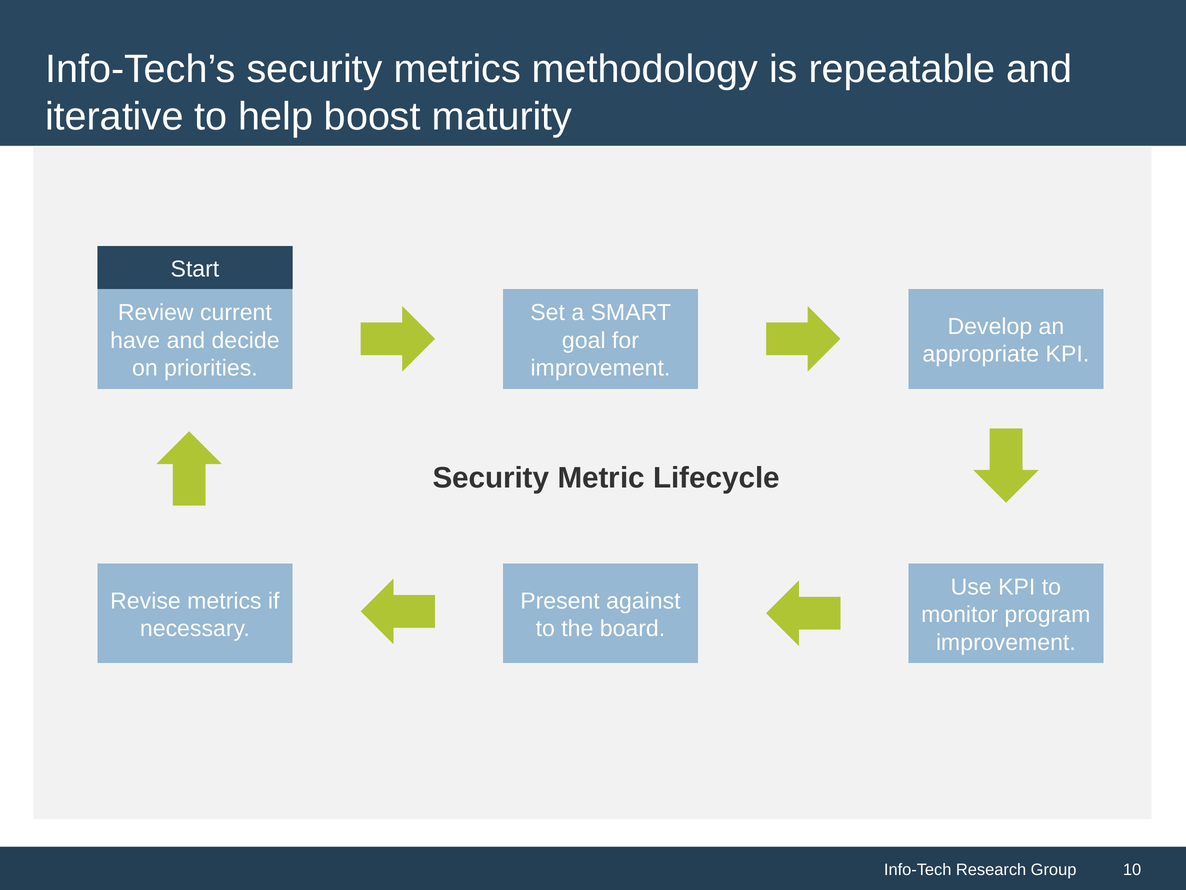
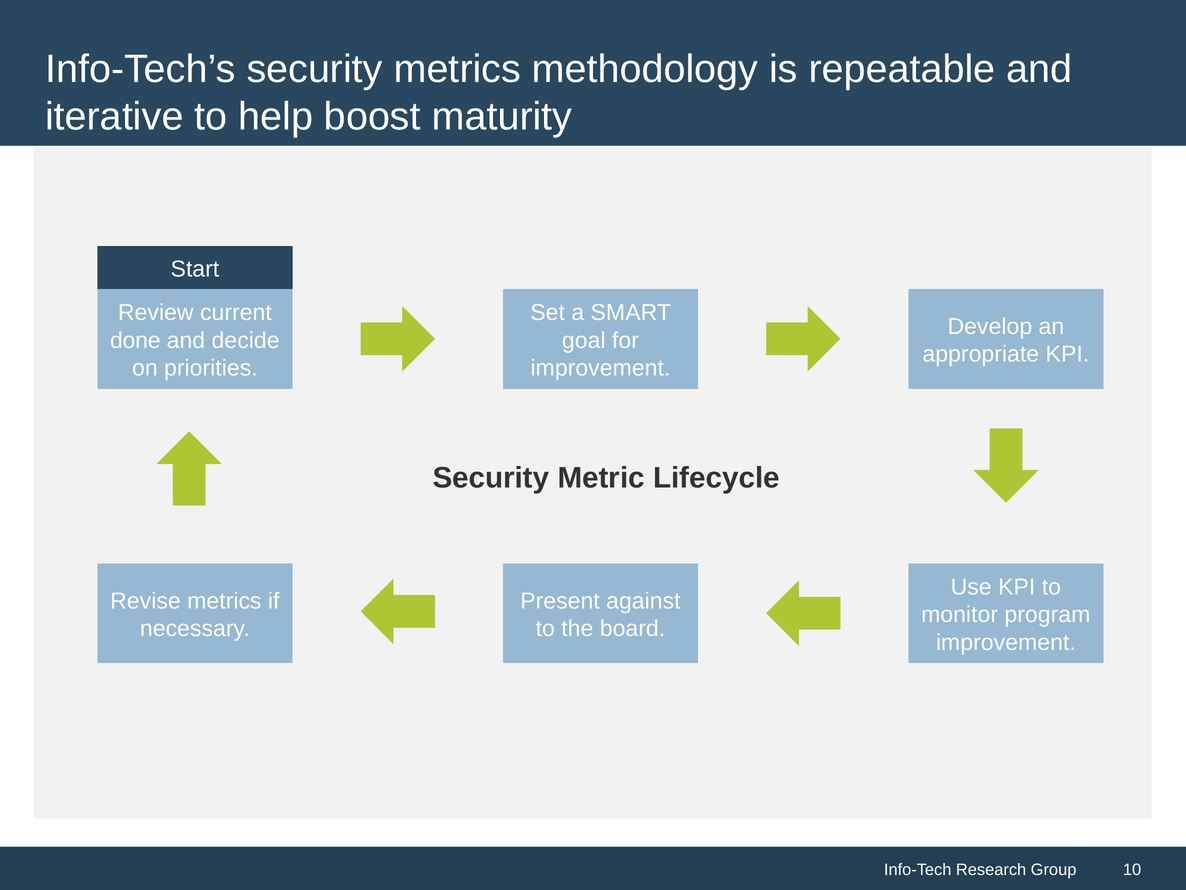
have: have -> done
